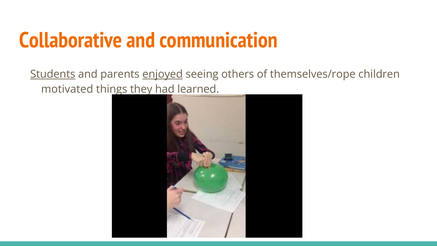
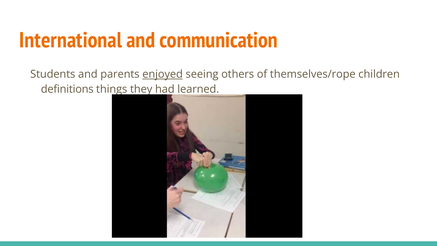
Collaborative: Collaborative -> International
Students underline: present -> none
motivated: motivated -> definitions
